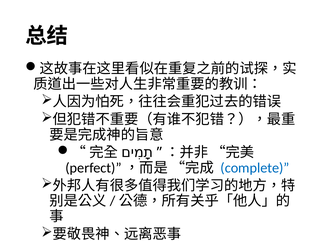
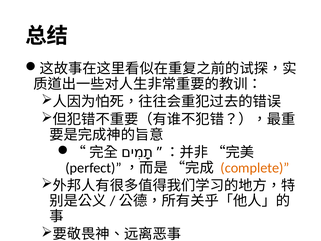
complete colour: blue -> orange
